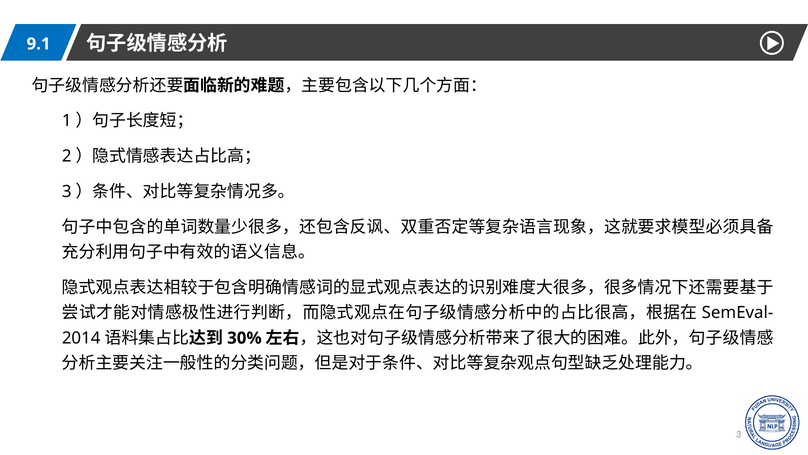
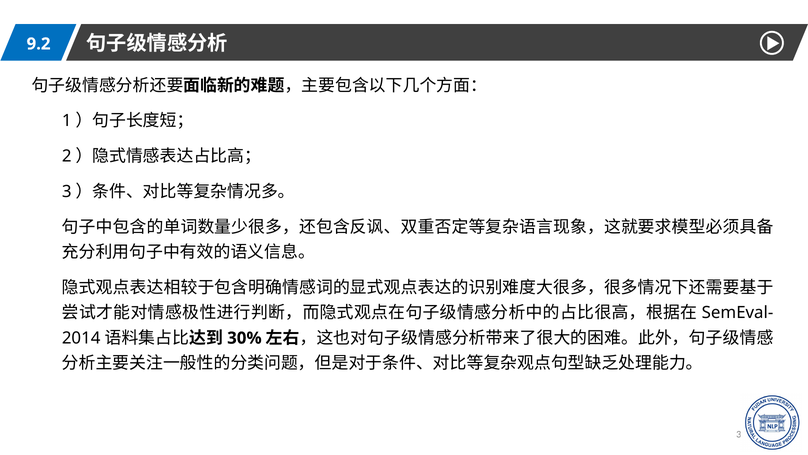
9.1: 9.1 -> 9.2
